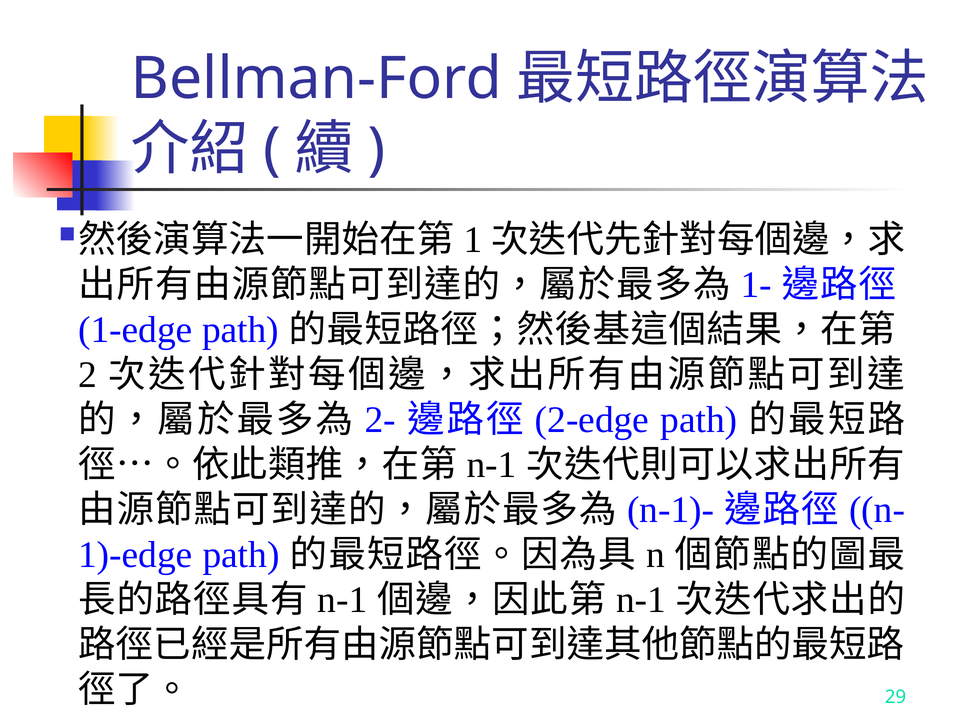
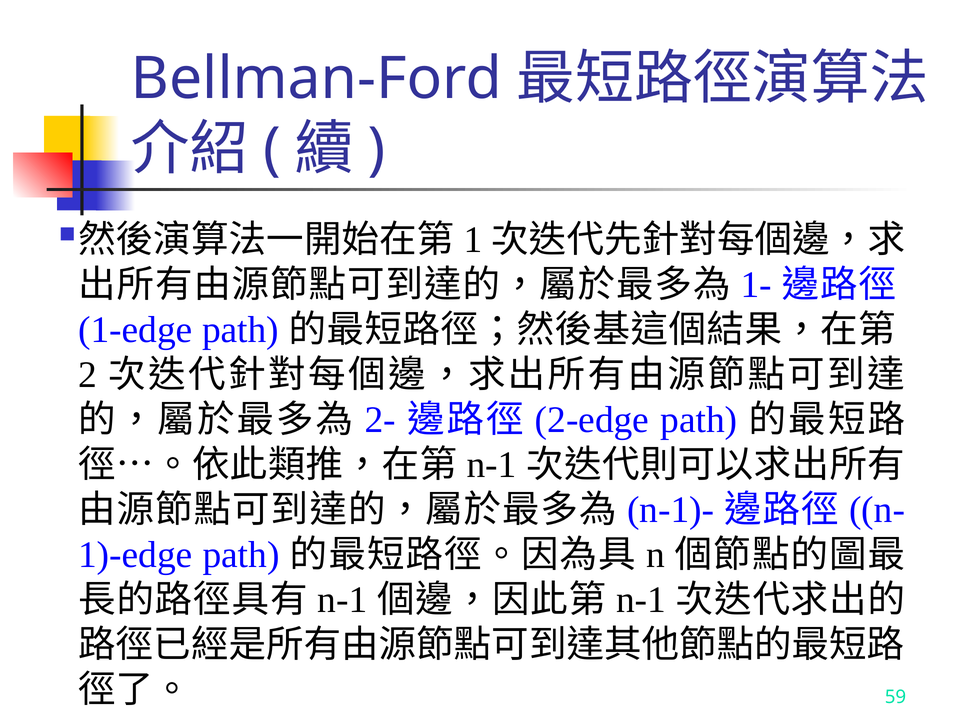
29: 29 -> 59
